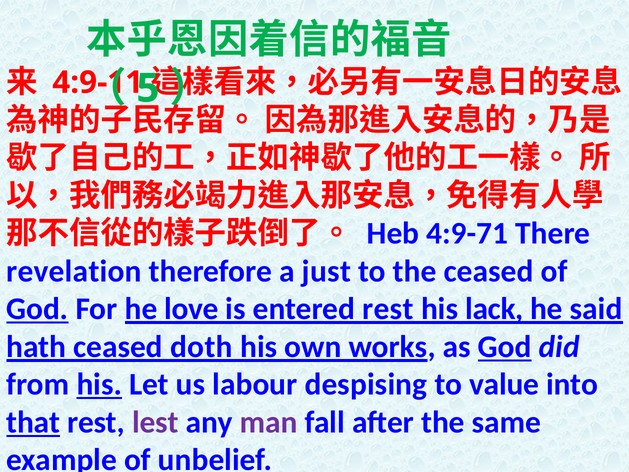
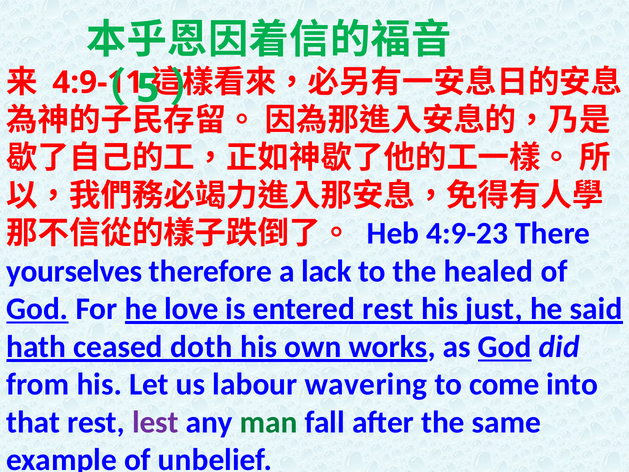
4:9-71: 4:9-71 -> 4:9-23
revelation: revelation -> yourselves
just: just -> lack
the ceased: ceased -> healed
lack: lack -> just
his at (99, 384) underline: present -> none
despising: despising -> wavering
value: value -> come
that underline: present -> none
man colour: purple -> green
